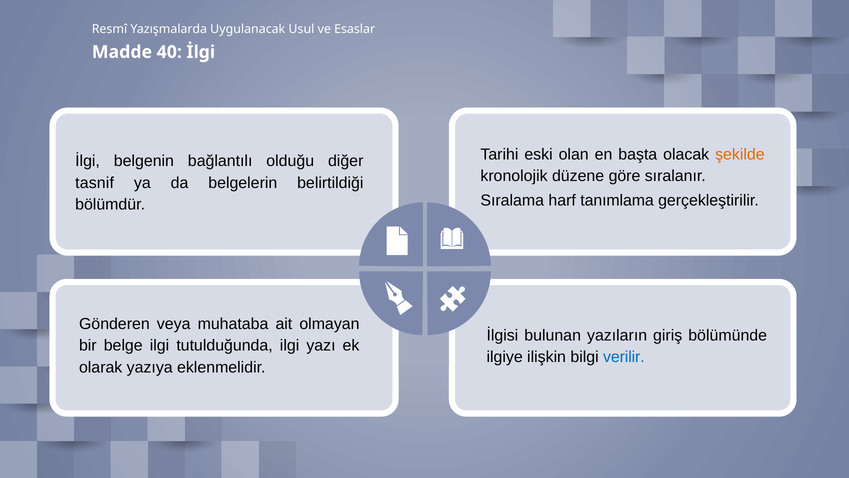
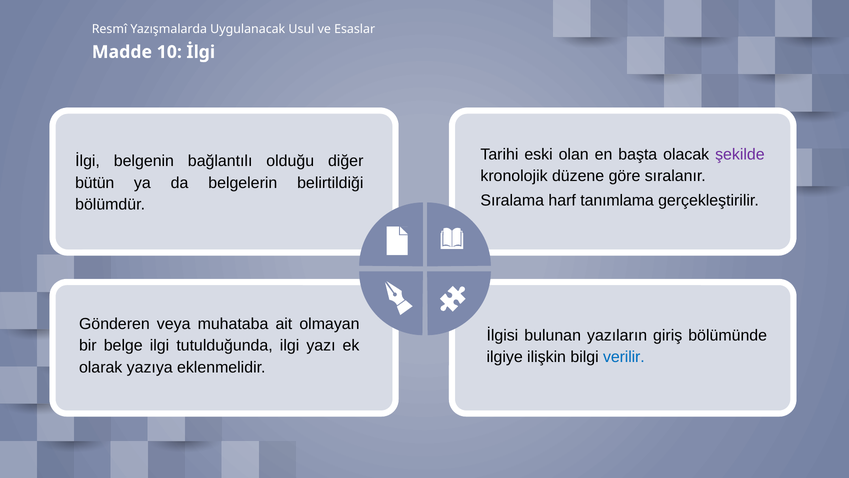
40: 40 -> 10
şekilde colour: orange -> purple
tasnif: tasnif -> bütün
